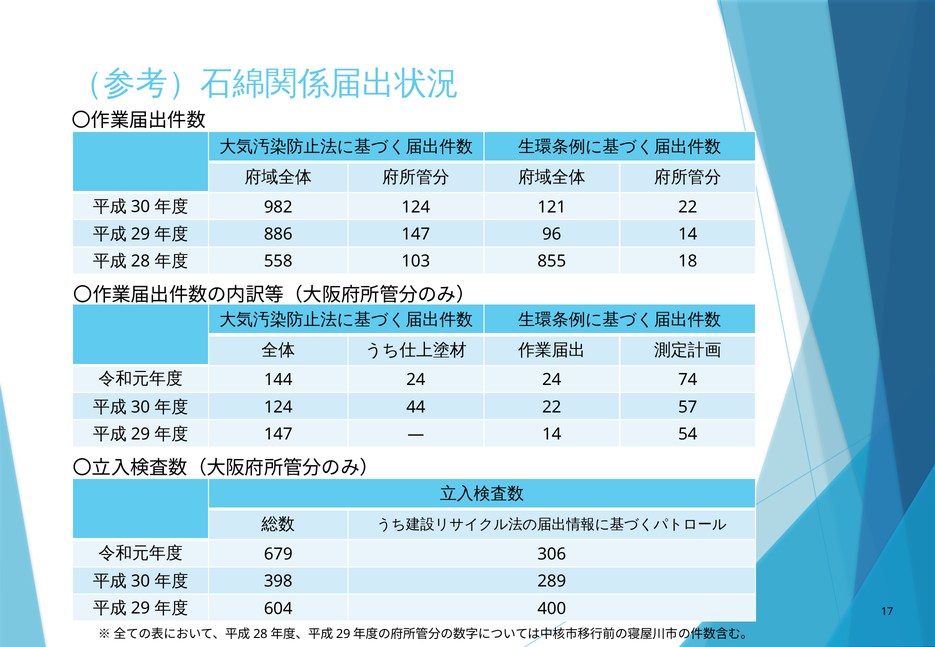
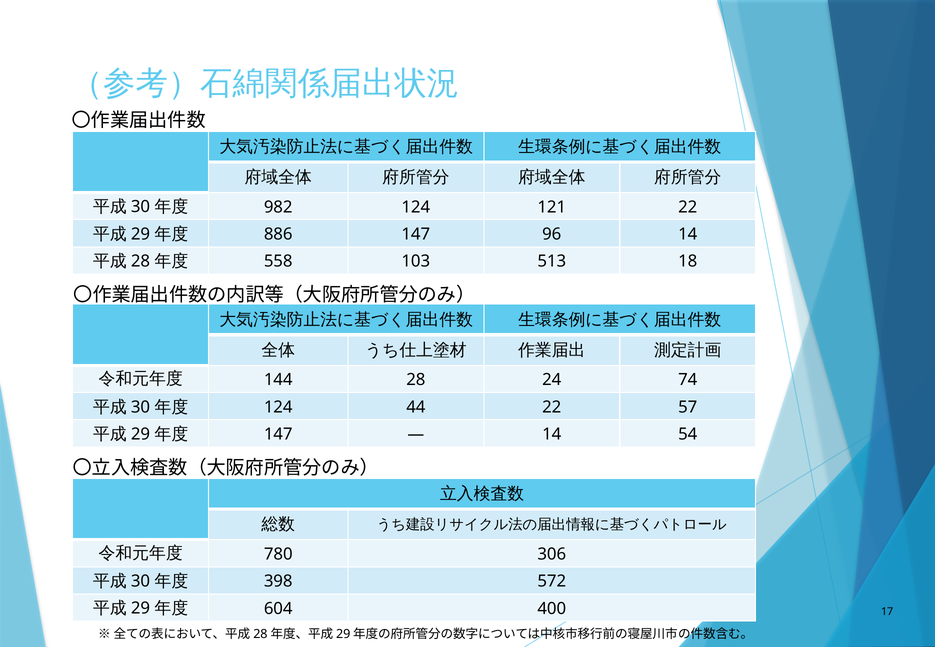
855: 855 -> 513
144 24: 24 -> 28
679: 679 -> 780
289: 289 -> 572
